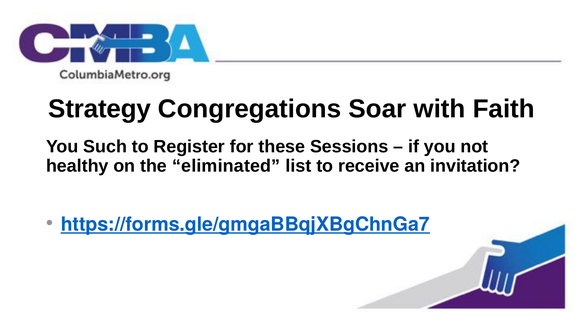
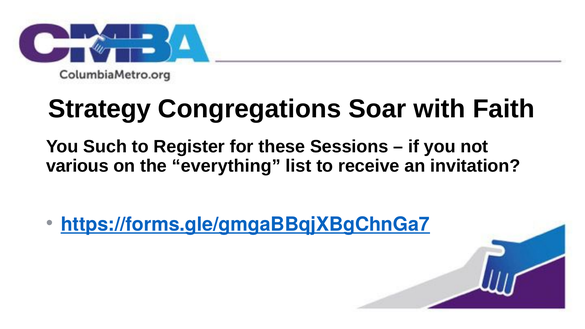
healthy: healthy -> various
eliminated: eliminated -> everything
